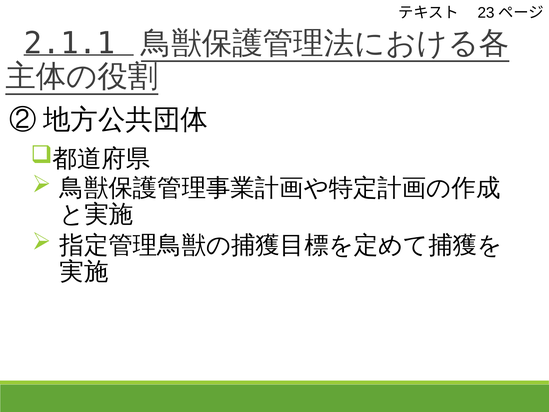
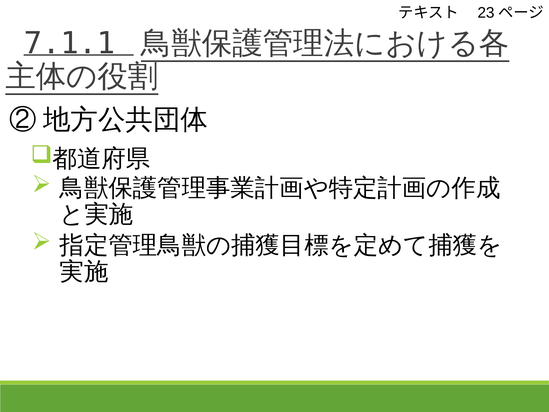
2.1.1: 2.1.1 -> 7.1.1
